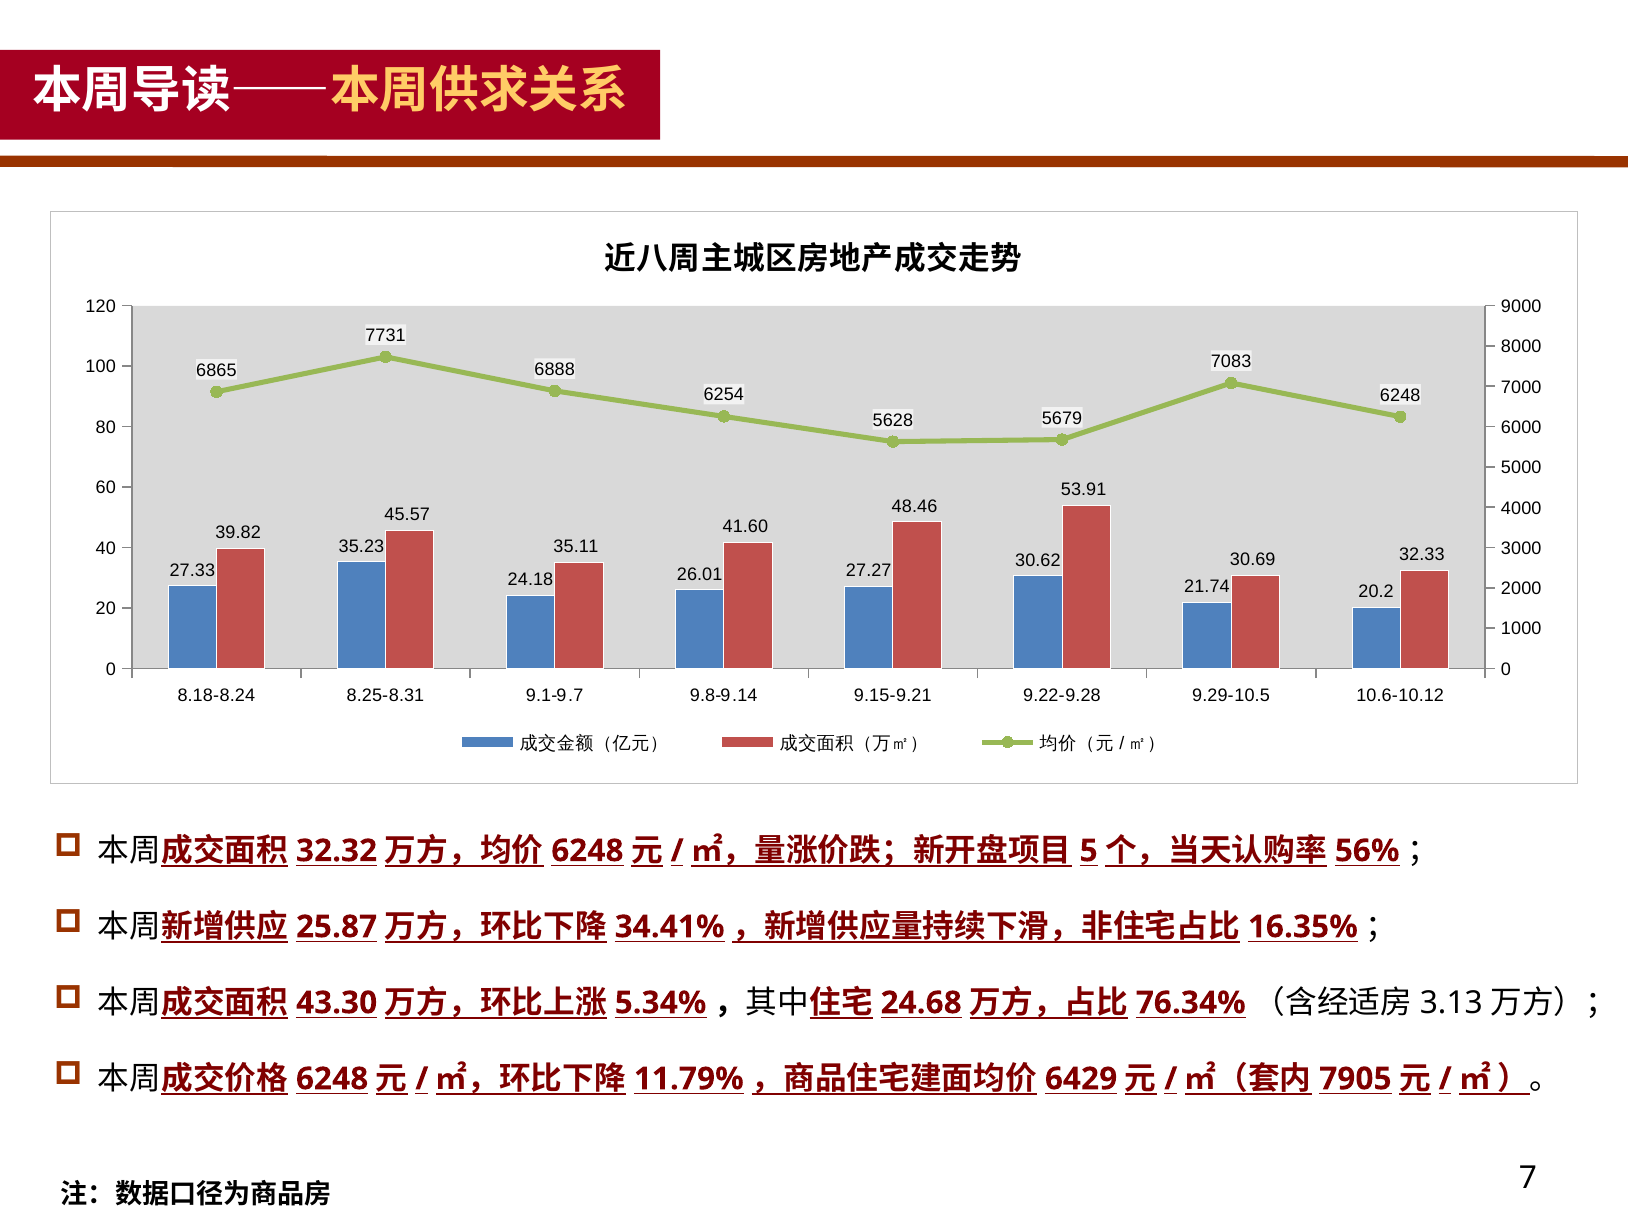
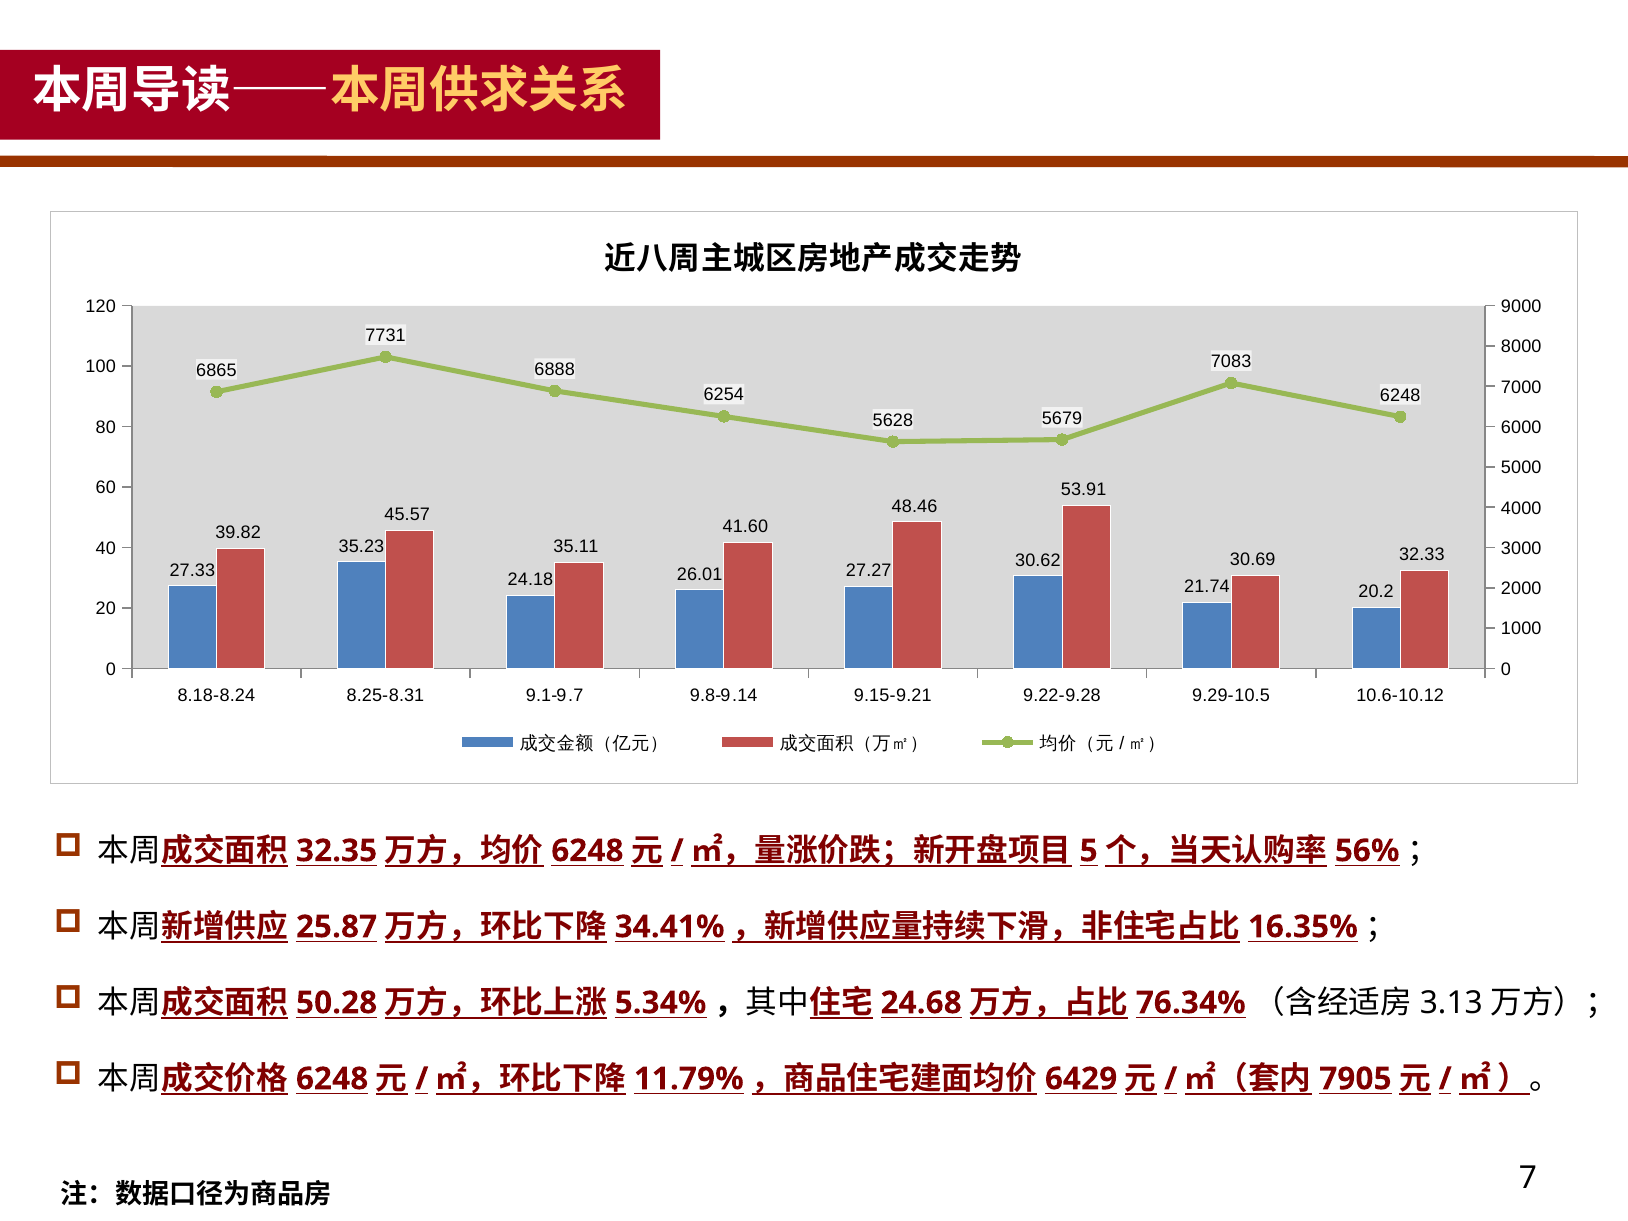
32.32: 32.32 -> 32.35
43.30: 43.30 -> 50.28
